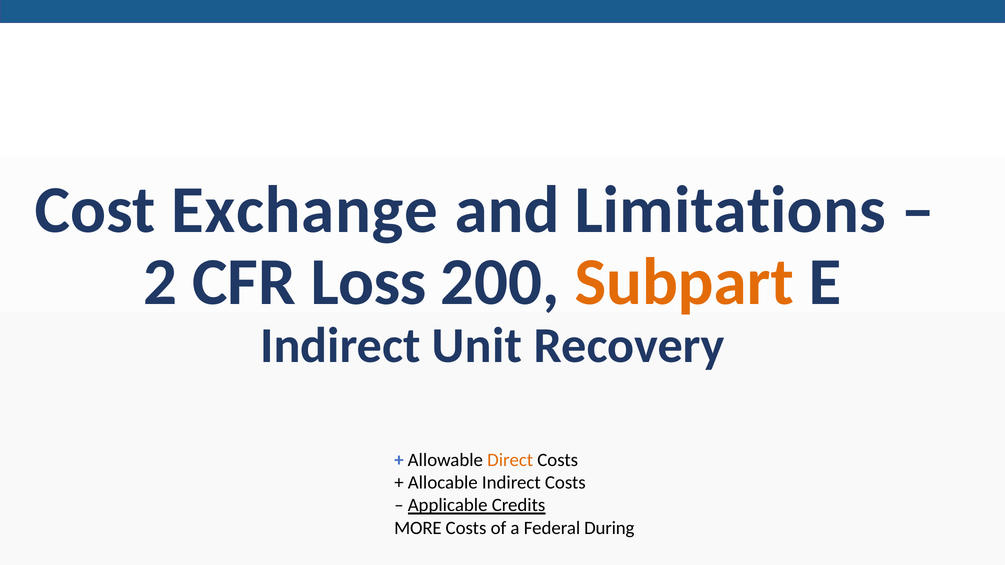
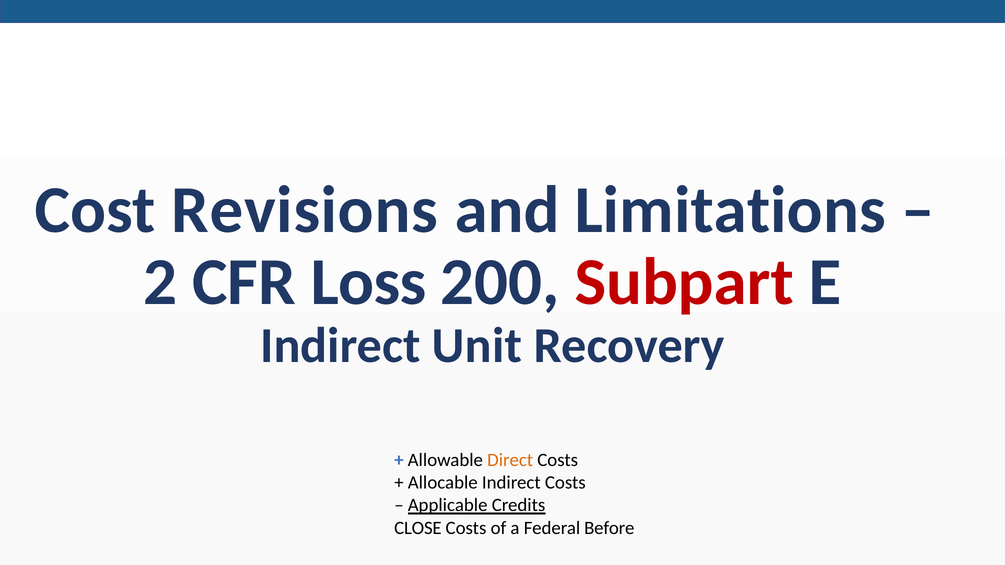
Exchange: Exchange -> Revisions
Subpart colour: orange -> red
MORE: MORE -> CLOSE
During: During -> Before
